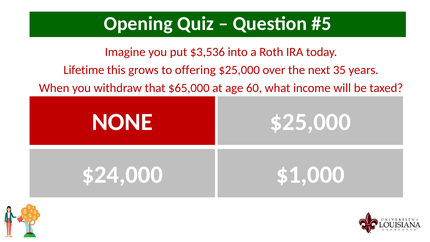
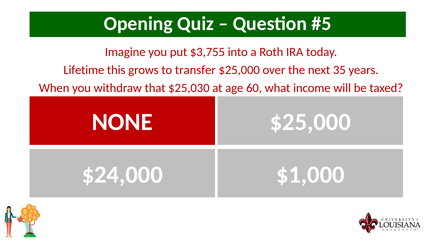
$3,536: $3,536 -> $3,755
offering: offering -> transfer
$65,000: $65,000 -> $25,030
